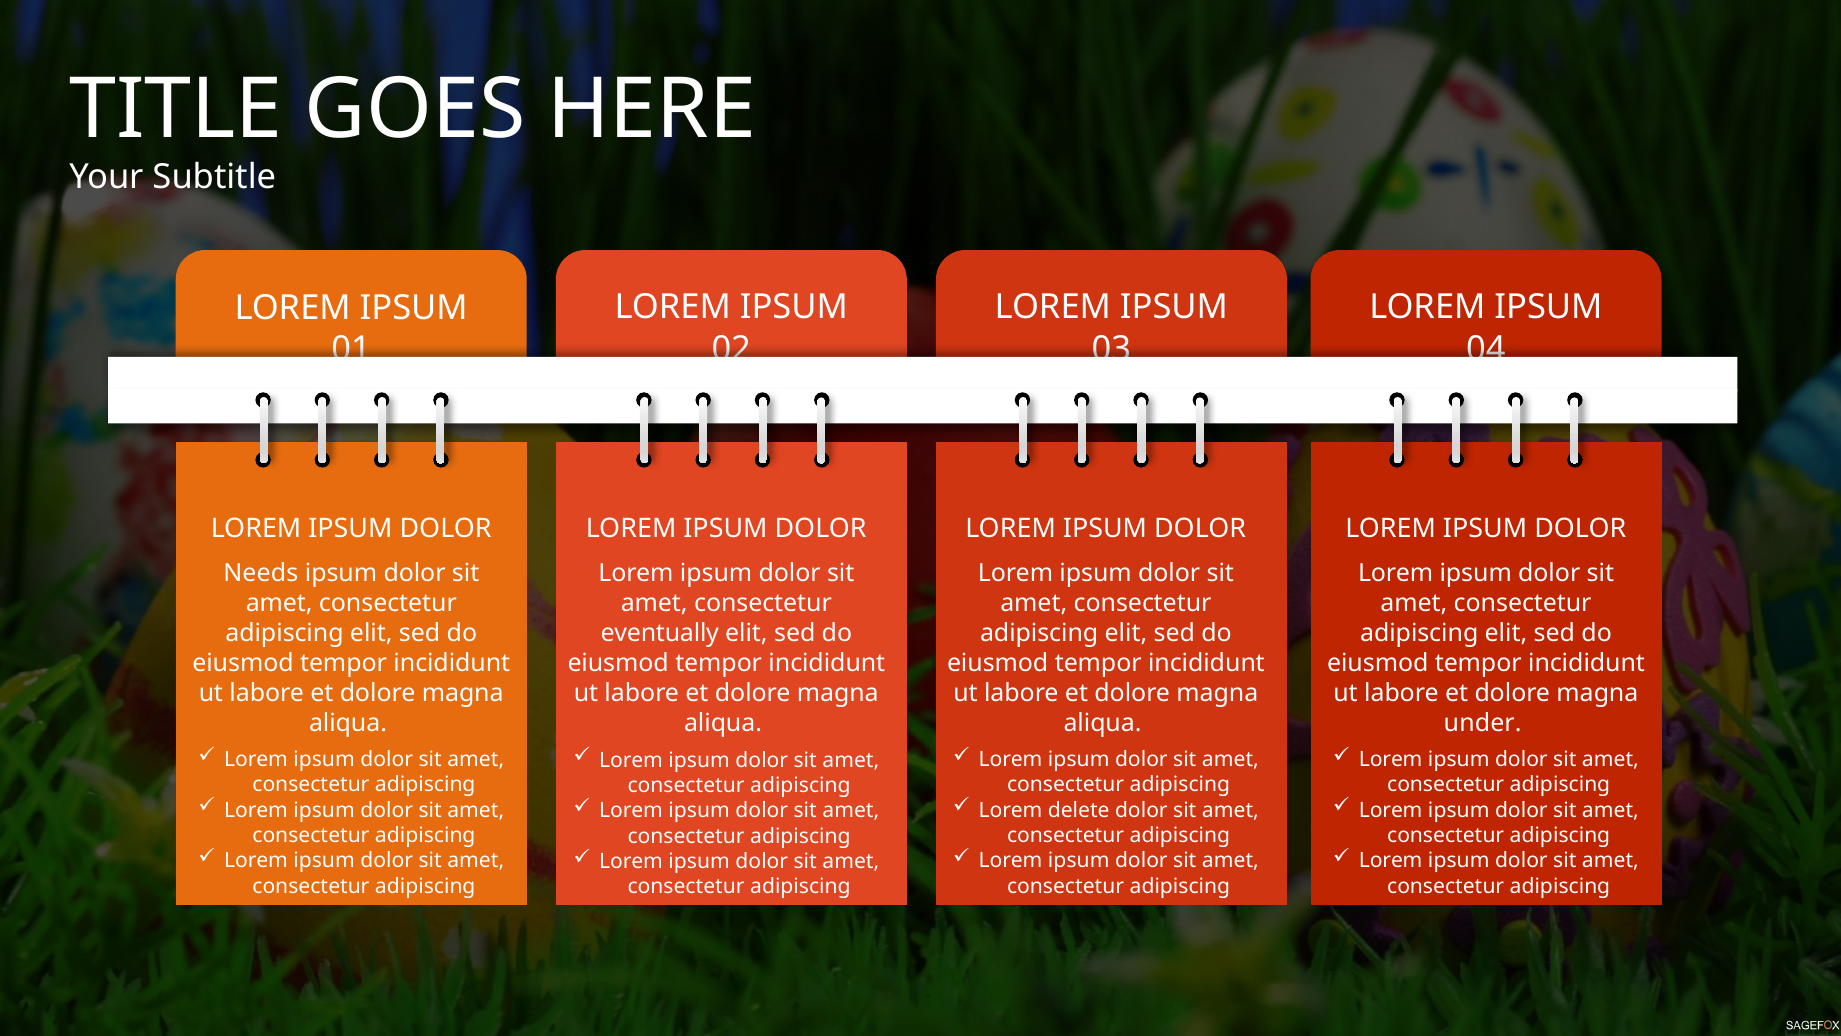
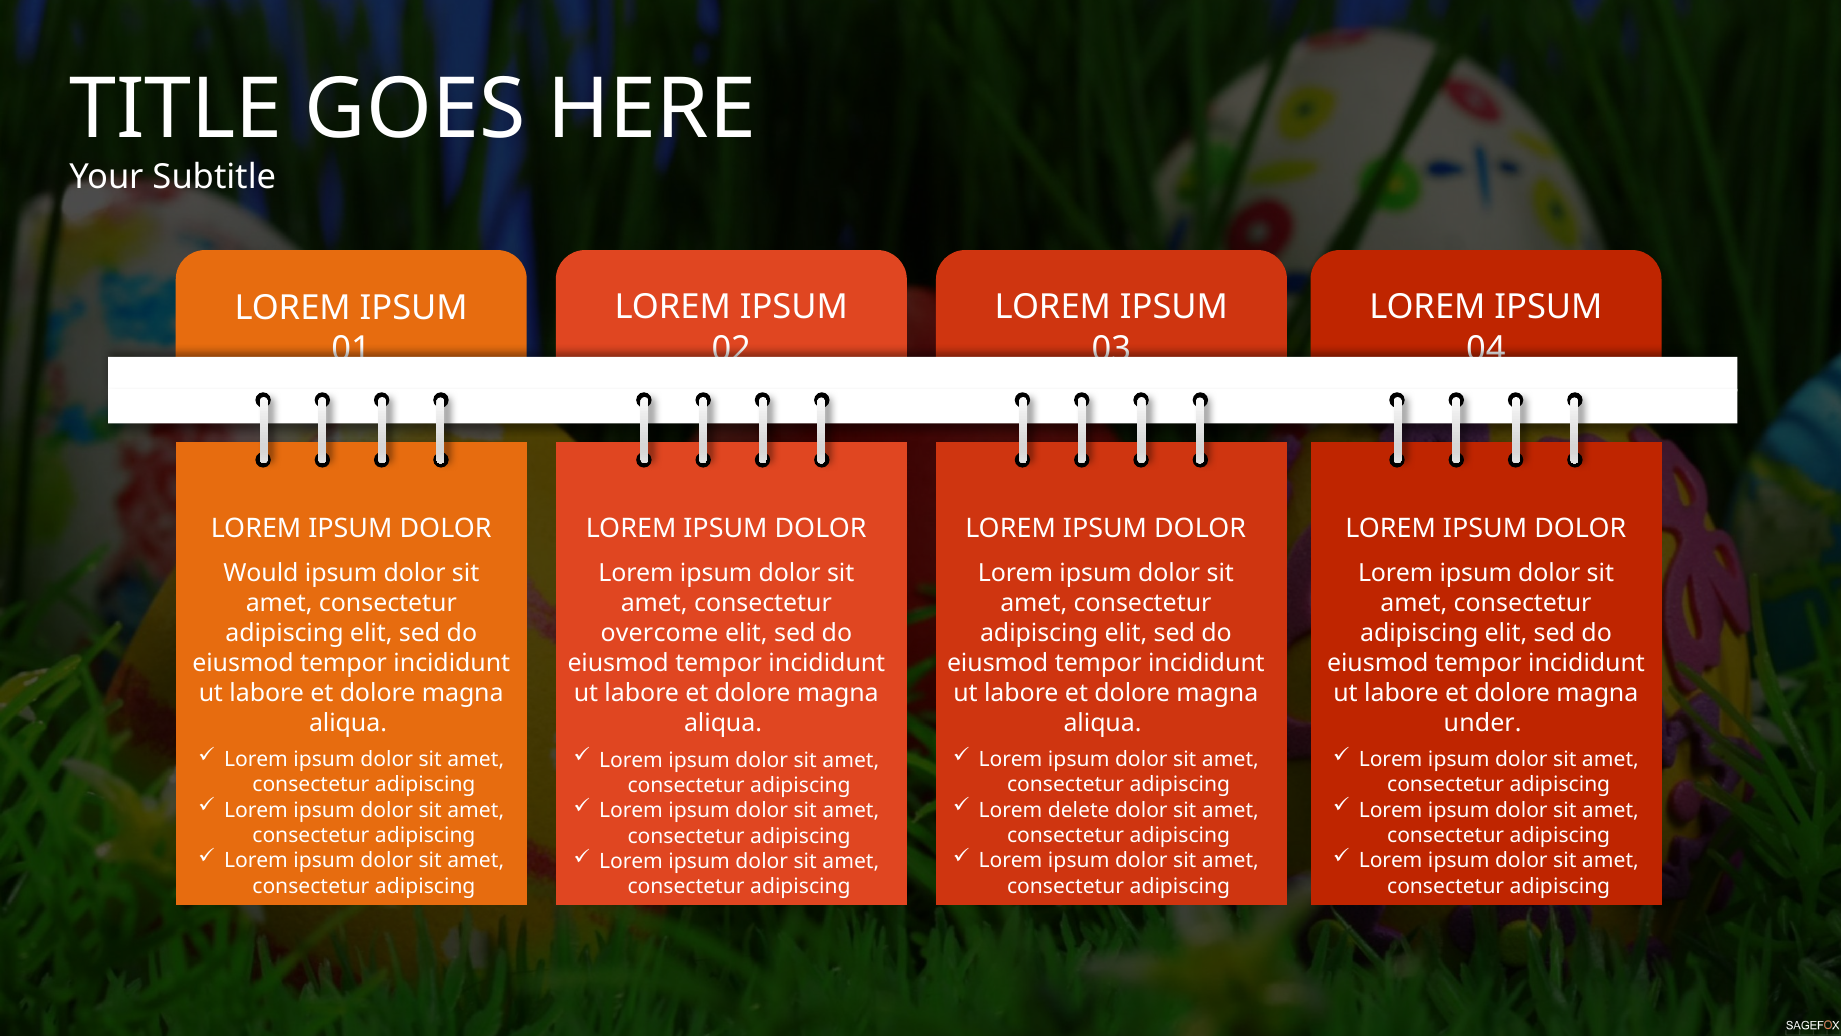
Needs: Needs -> Would
eventually: eventually -> overcome
